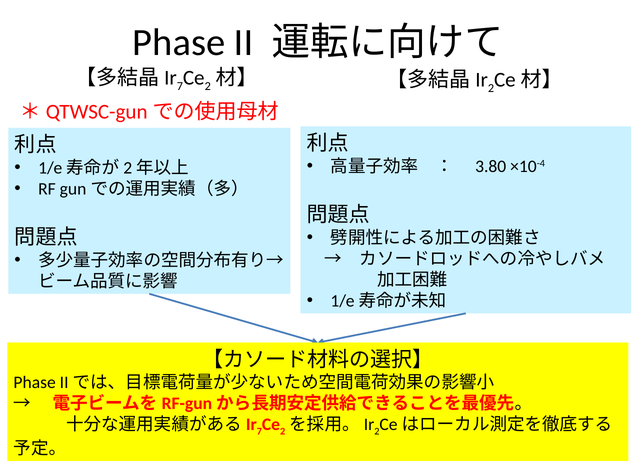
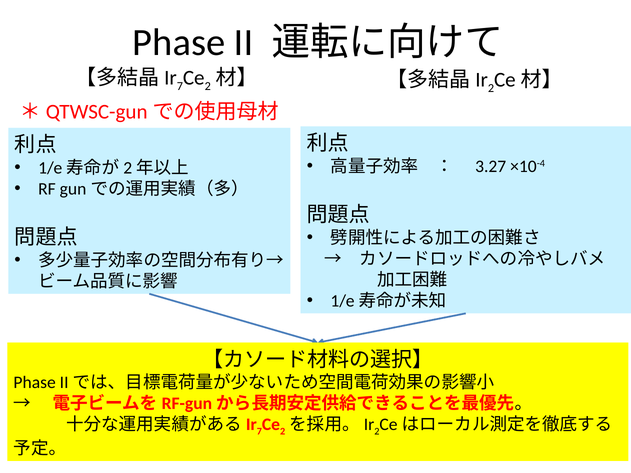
3.80: 3.80 -> 3.27
